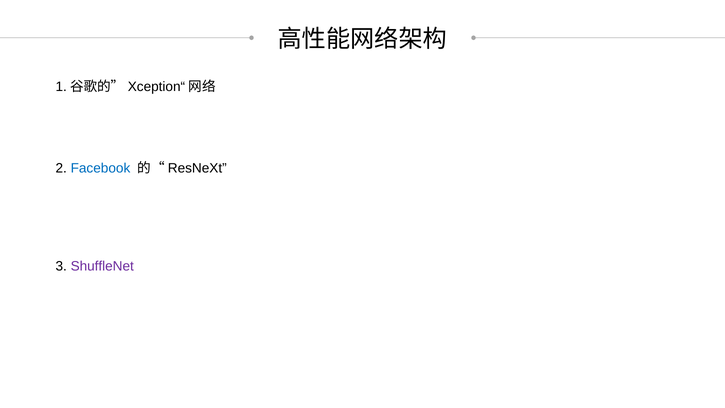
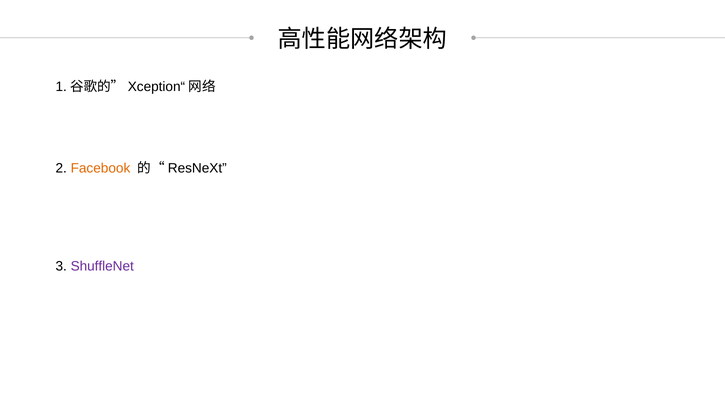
Facebook colour: blue -> orange
